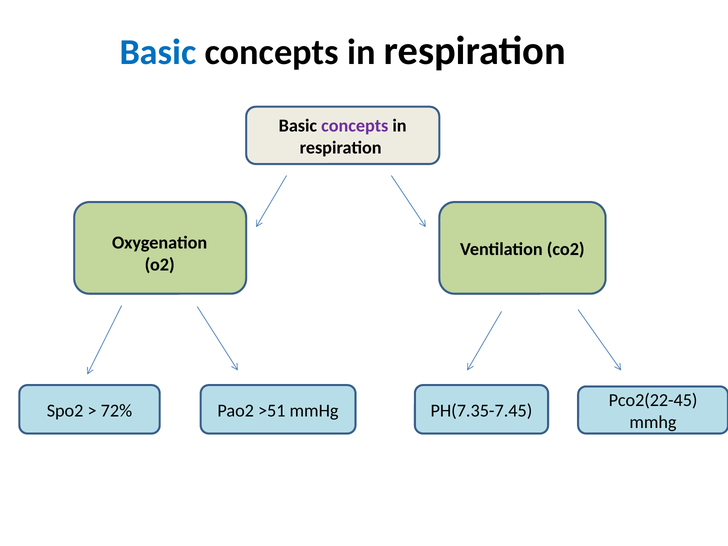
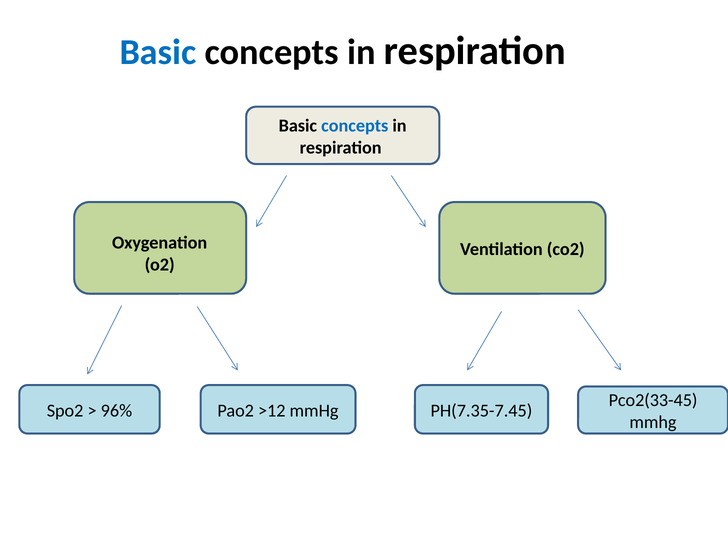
concepts at (355, 126) colour: purple -> blue
Pco2(22-45: Pco2(22-45 -> Pco2(33-45
72%: 72% -> 96%
>51: >51 -> >12
